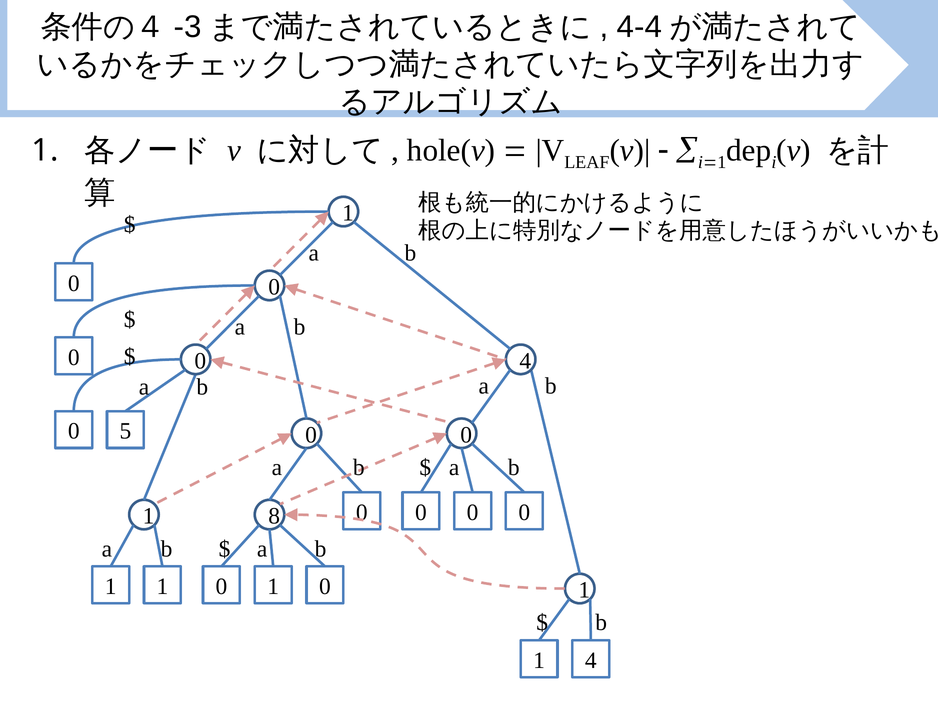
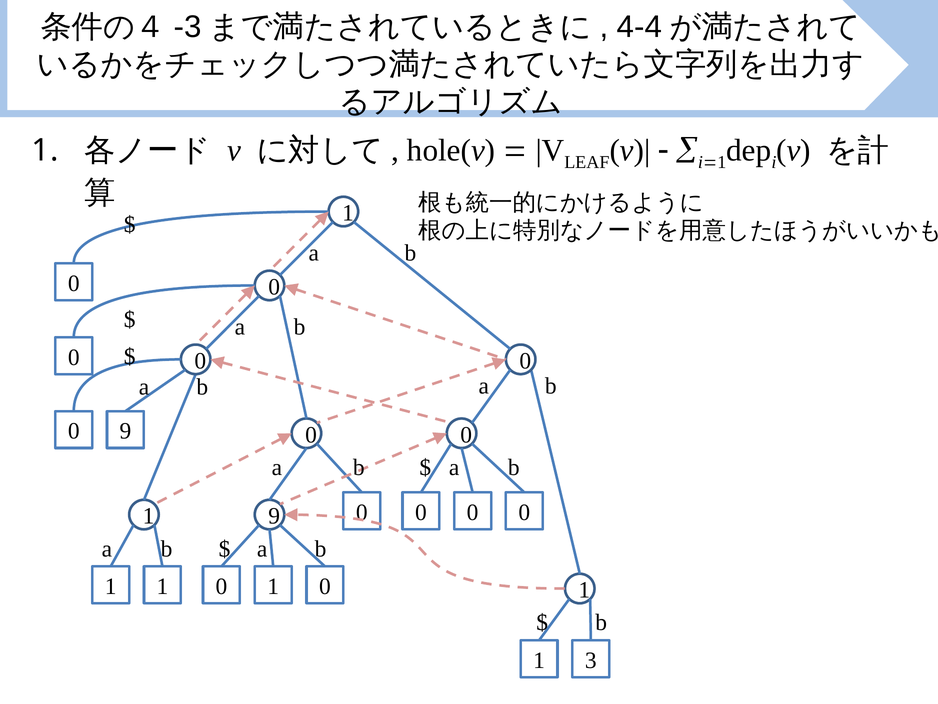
4 at (525, 361): 4 -> 0
0 5: 5 -> 9
1 8: 8 -> 9
1 4: 4 -> 3
